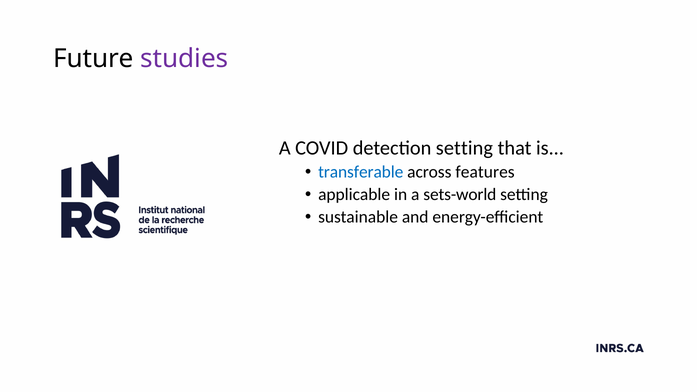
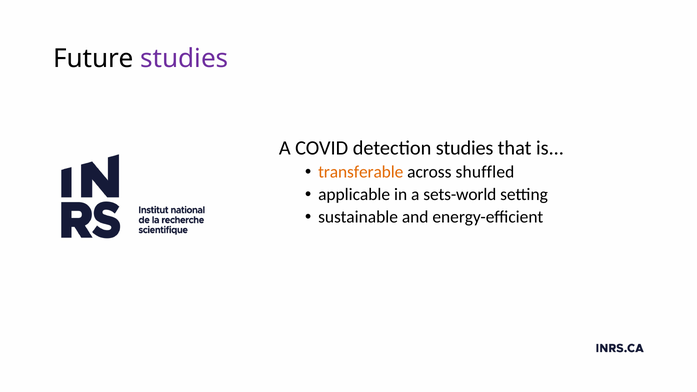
detection setting: setting -> studies
transferable colour: blue -> orange
features: features -> shuffled
